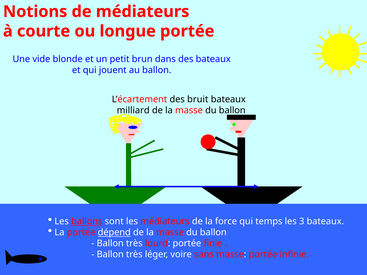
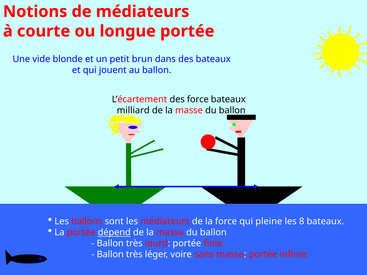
des bruit: bruit -> force
ballons underline: present -> none
temps: temps -> pleine
3: 3 -> 8
